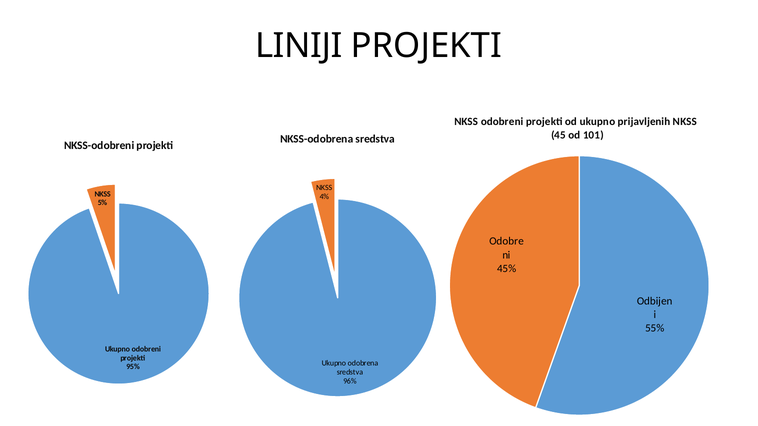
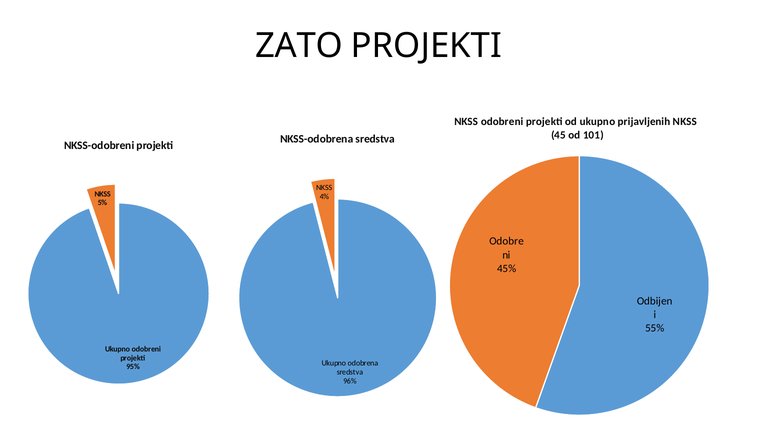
LINIJI: LINIJI -> ZATO
